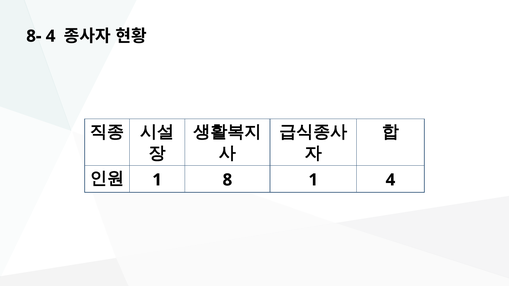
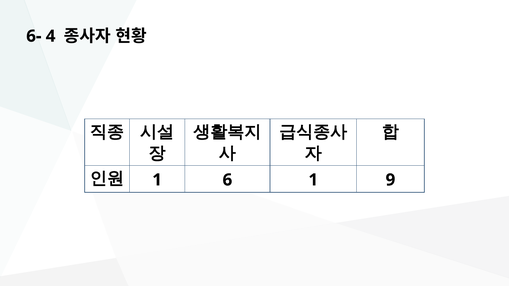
8-: 8- -> 6-
8: 8 -> 6
1 4: 4 -> 9
